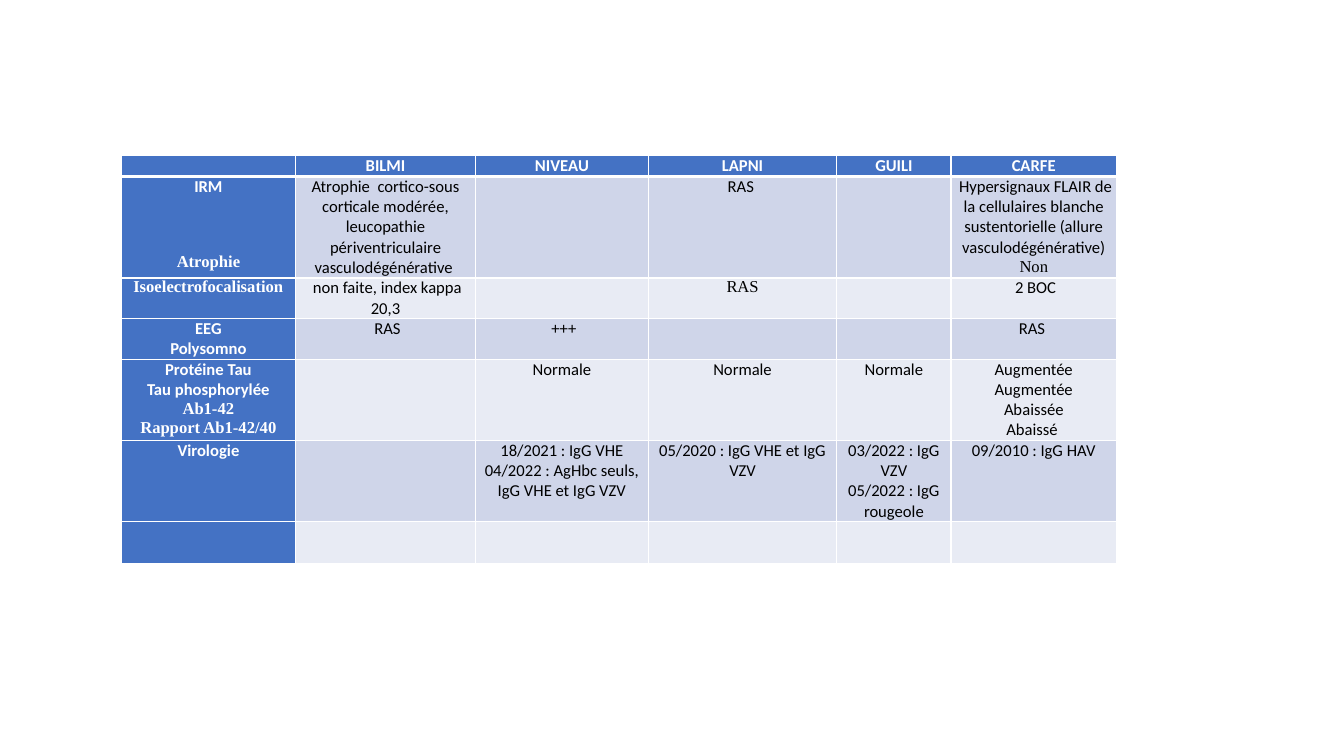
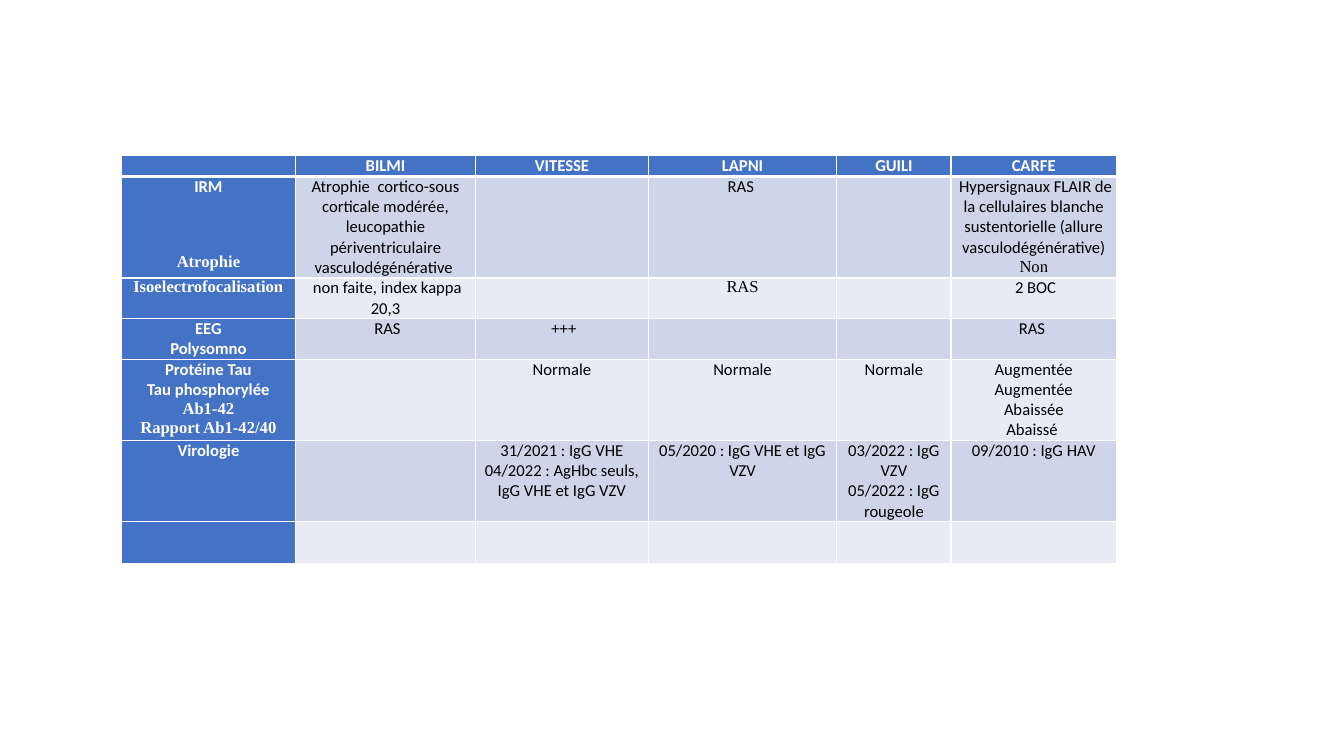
NIVEAU: NIVEAU -> VITESSE
18/2021: 18/2021 -> 31/2021
